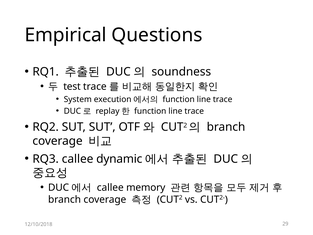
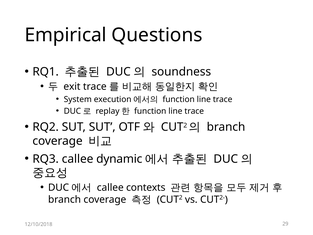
test: test -> exit
memory: memory -> contexts
